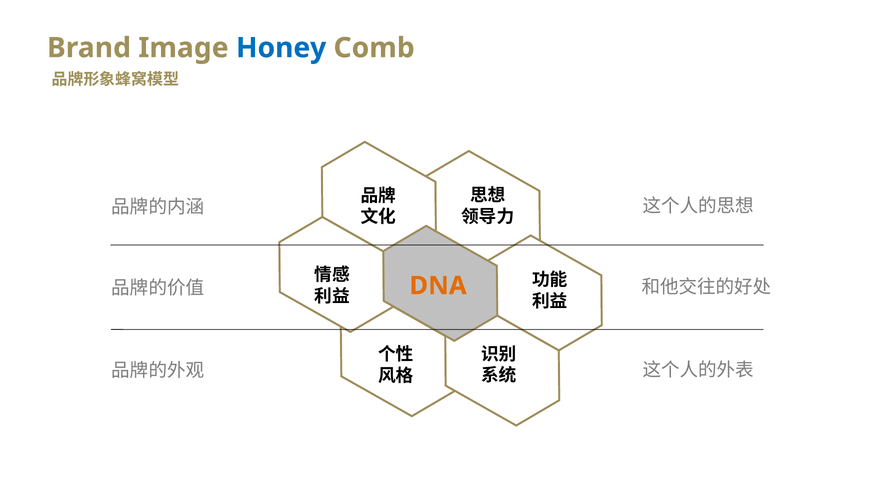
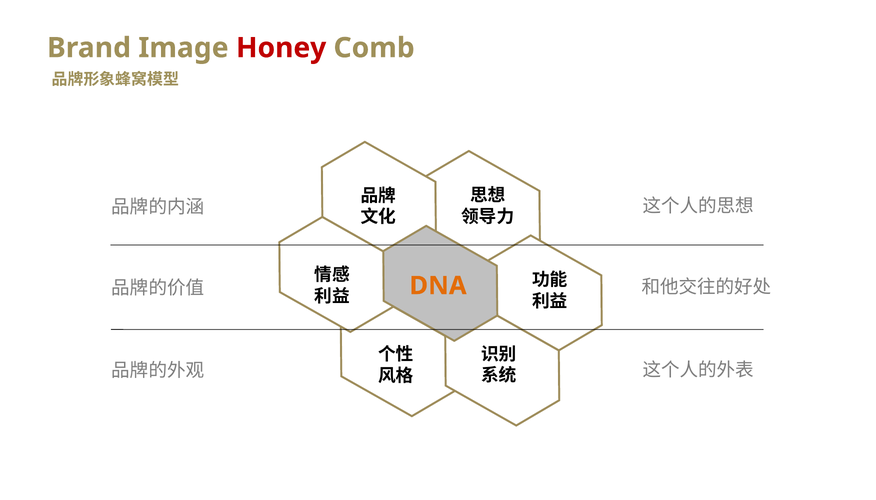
Honey colour: blue -> red
